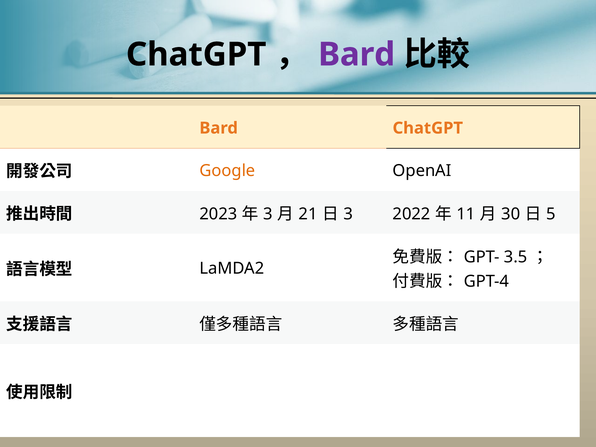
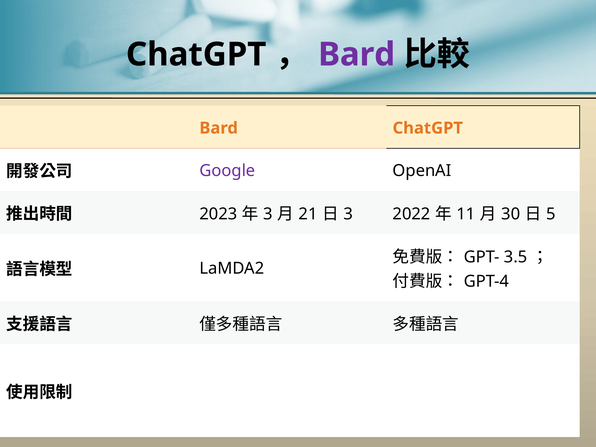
Google colour: orange -> purple
